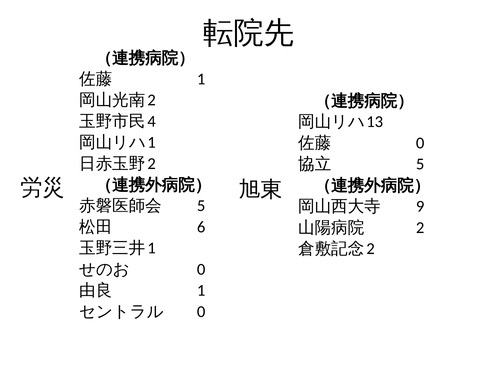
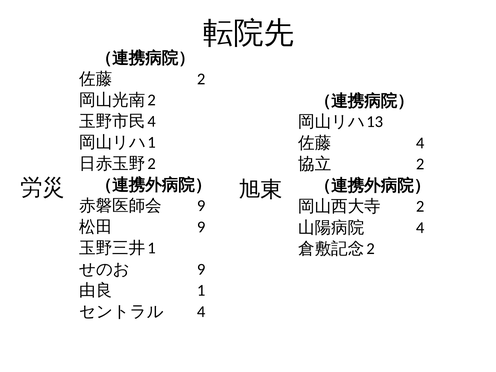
1 at (201, 79): 1 -> 2
0 at (420, 143): 0 -> 4
5 at (420, 164): 5 -> 2
5 at (201, 206): 5 -> 9
9 at (420, 206): 9 -> 2
6 at (201, 227): 6 -> 9
2 at (420, 228): 2 -> 4
0 at (201, 269): 0 -> 9
0 at (201, 312): 0 -> 4
